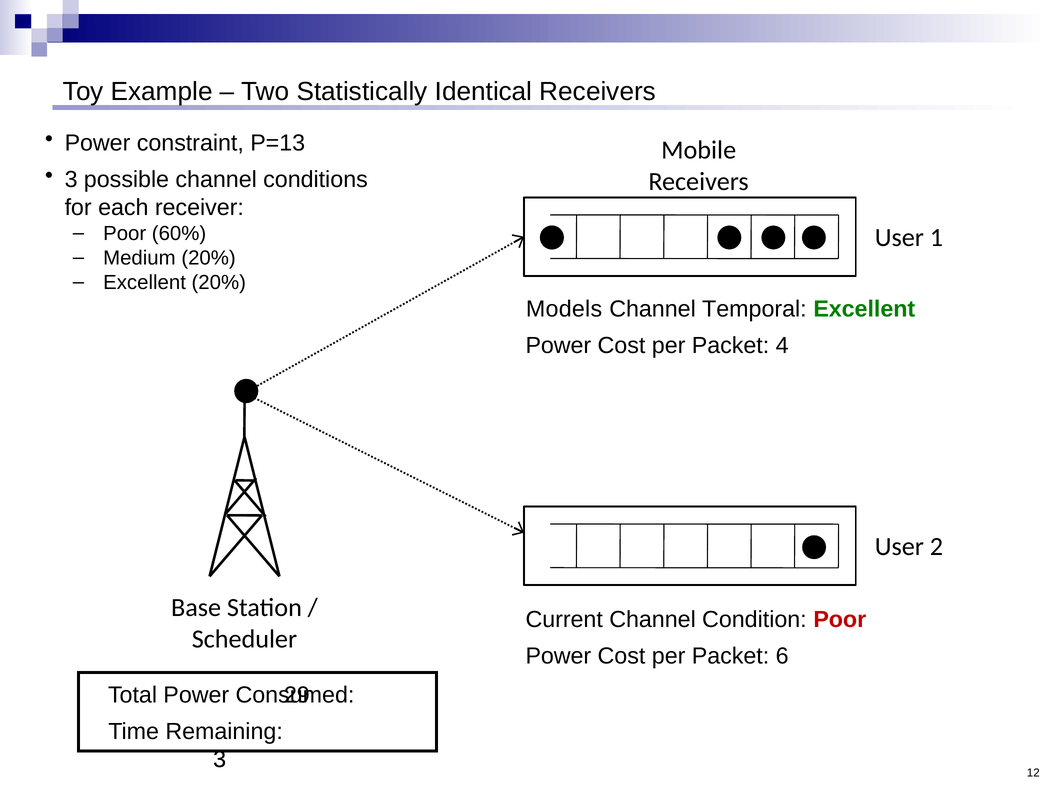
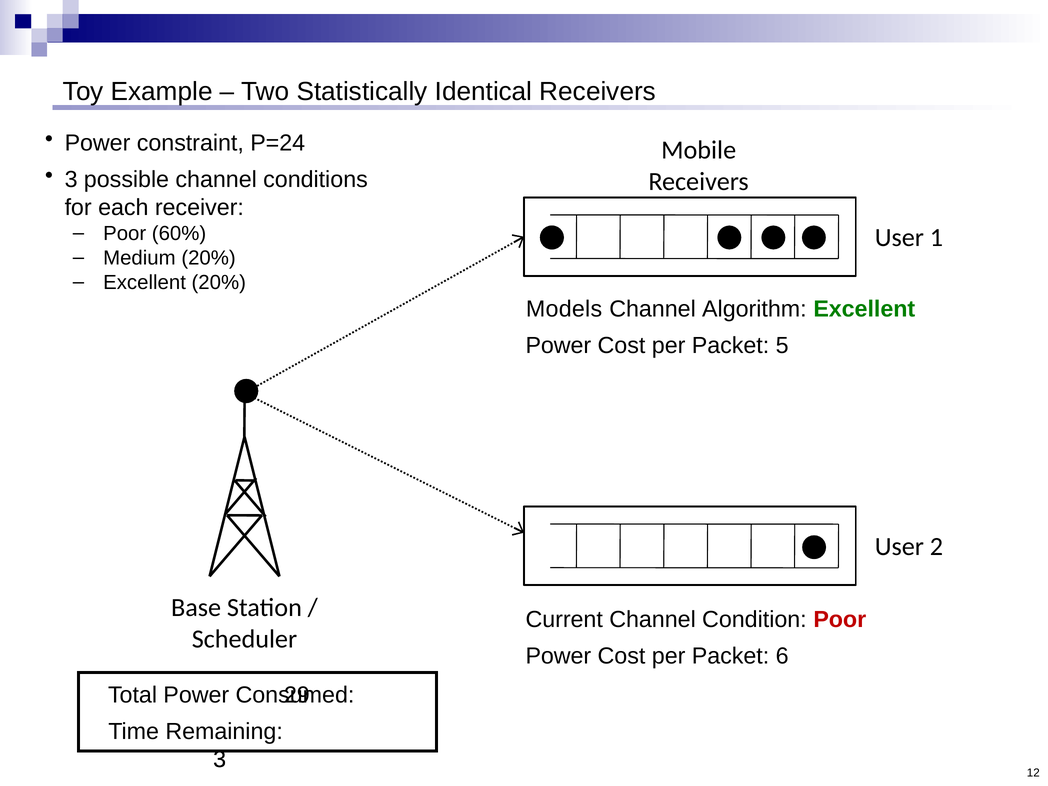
P=13: P=13 -> P=24
Temporal: Temporal -> Algorithm
4: 4 -> 5
